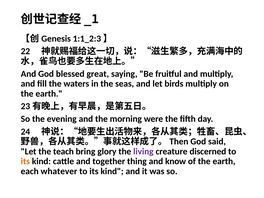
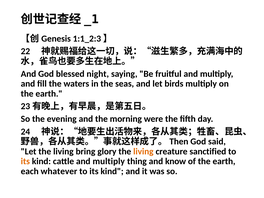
great: great -> night
Let the teach: teach -> living
living at (143, 151) colour: purple -> orange
discerned: discerned -> sanctified
cattle and together: together -> multiply
